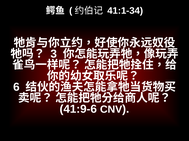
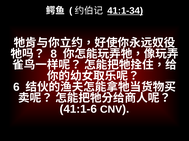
41:1-34 underline: none -> present
3: 3 -> 8
41:9-6: 41:9-6 -> 41:1-6
